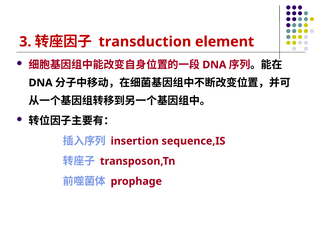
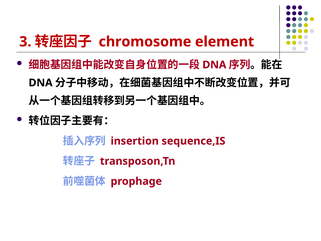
transduction: transduction -> chromosome
